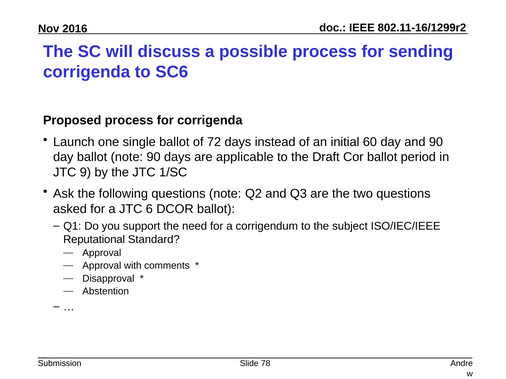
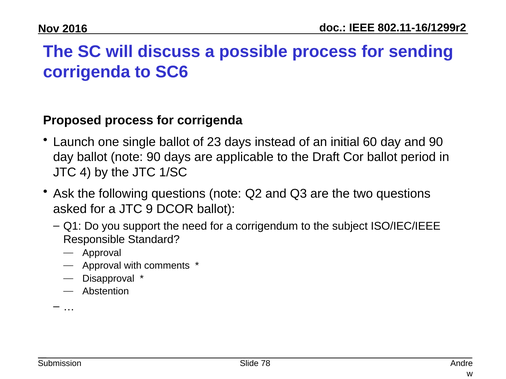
72: 72 -> 23
9: 9 -> 4
6: 6 -> 9
Reputational: Reputational -> Responsible
